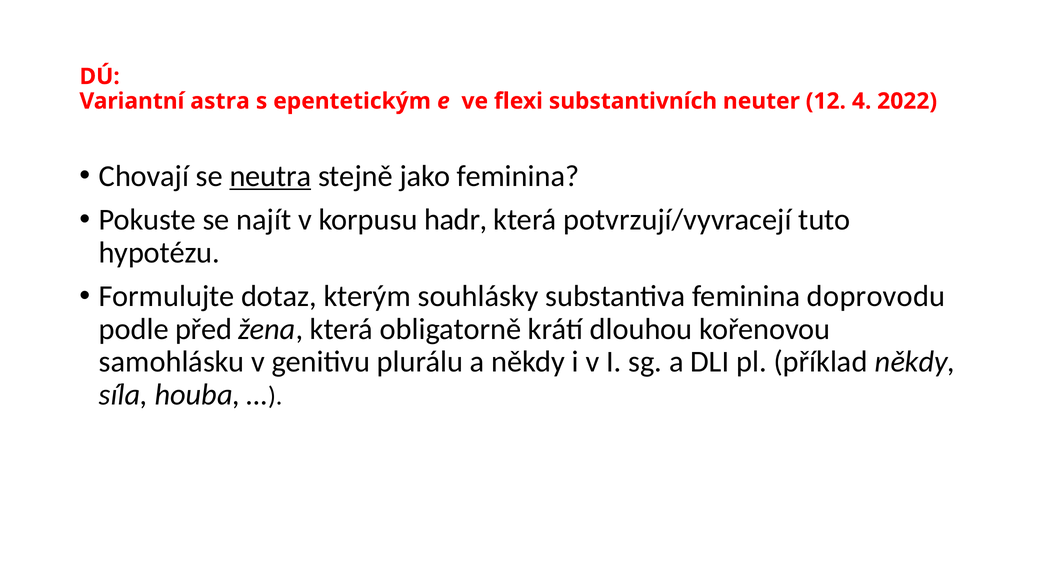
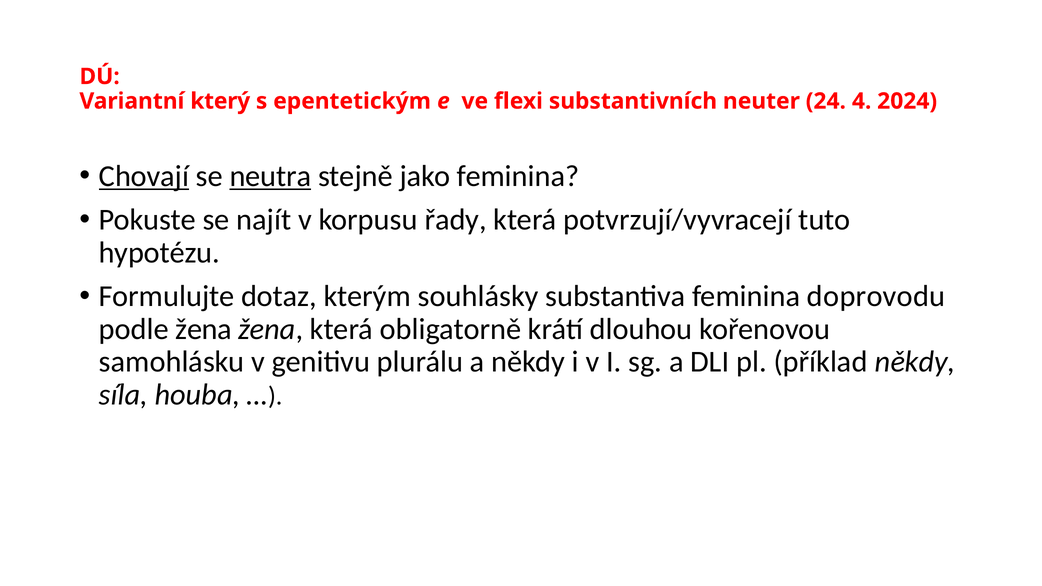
astra: astra -> který
12: 12 -> 24
2022: 2022 -> 2024
Chovají underline: none -> present
hadr: hadr -> řady
podle před: před -> žena
